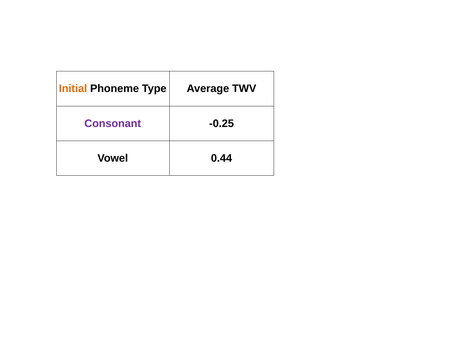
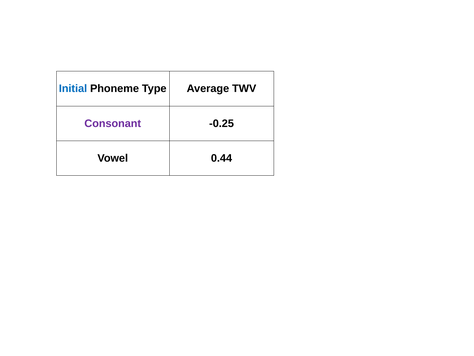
Initial colour: orange -> blue
